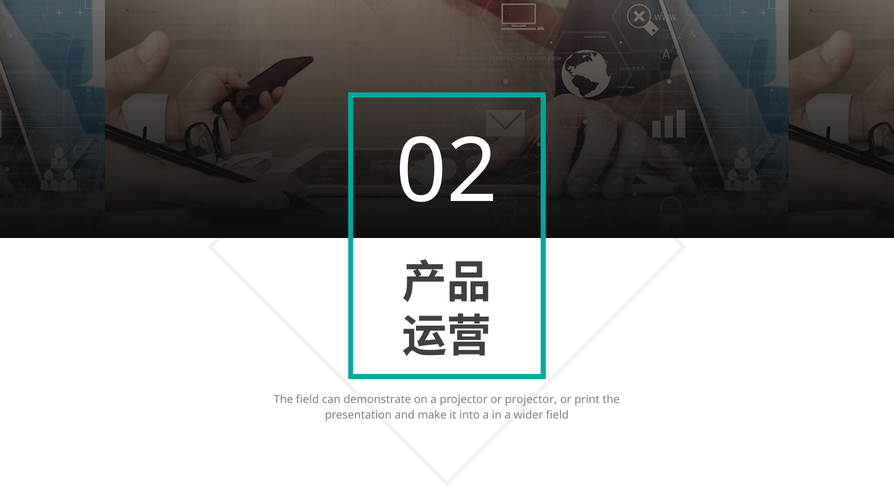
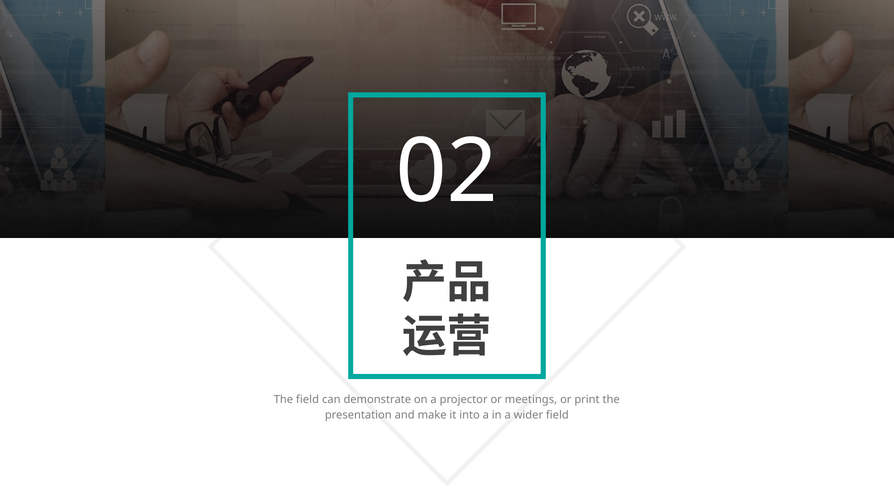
or projector: projector -> meetings
